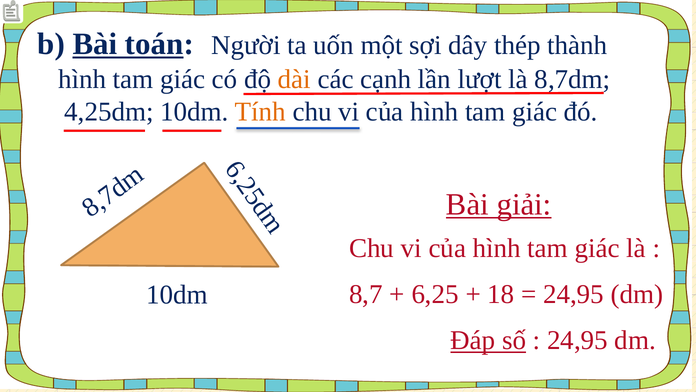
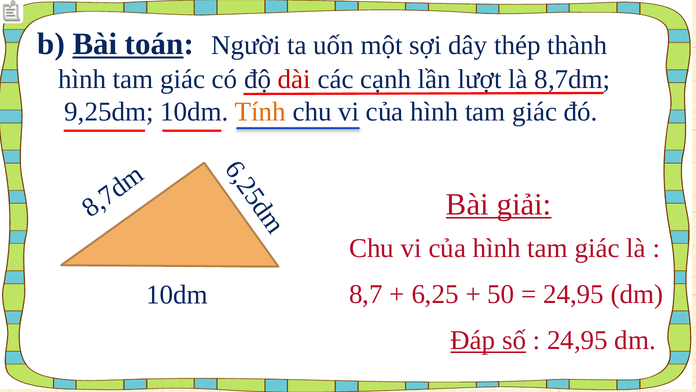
dài colour: orange -> red
4,25dm: 4,25dm -> 9,25dm
18: 18 -> 50
